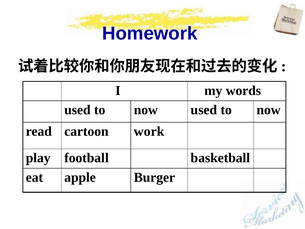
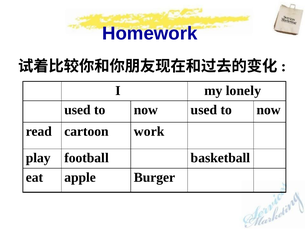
words: words -> lonely
